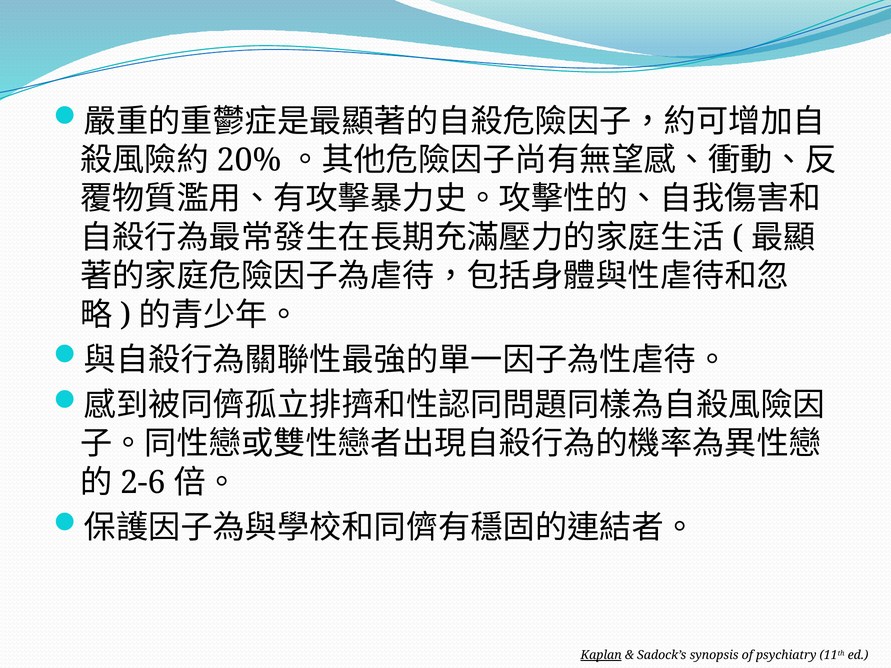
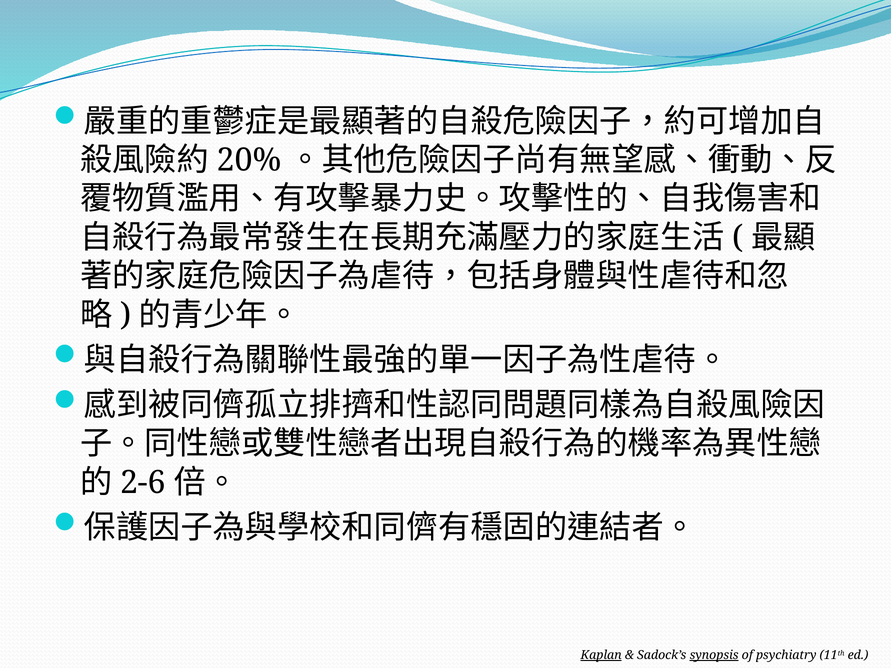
synopsis underline: none -> present
